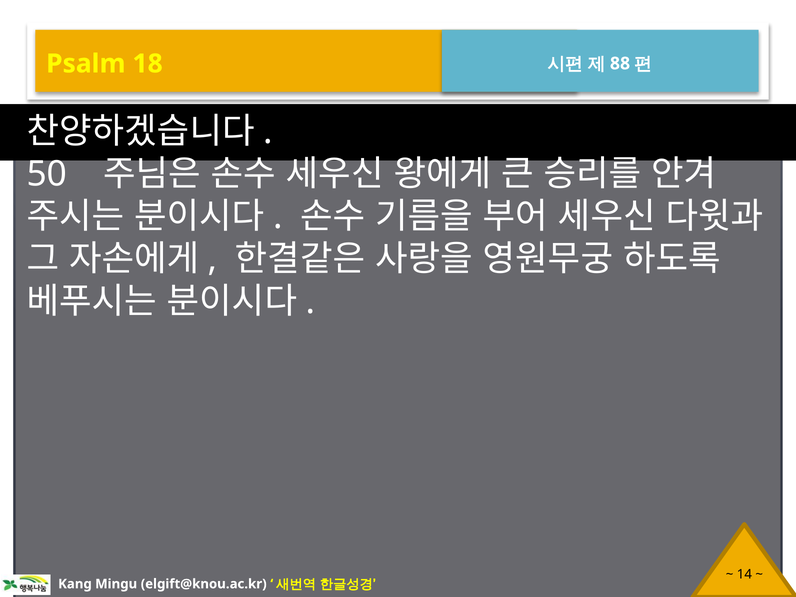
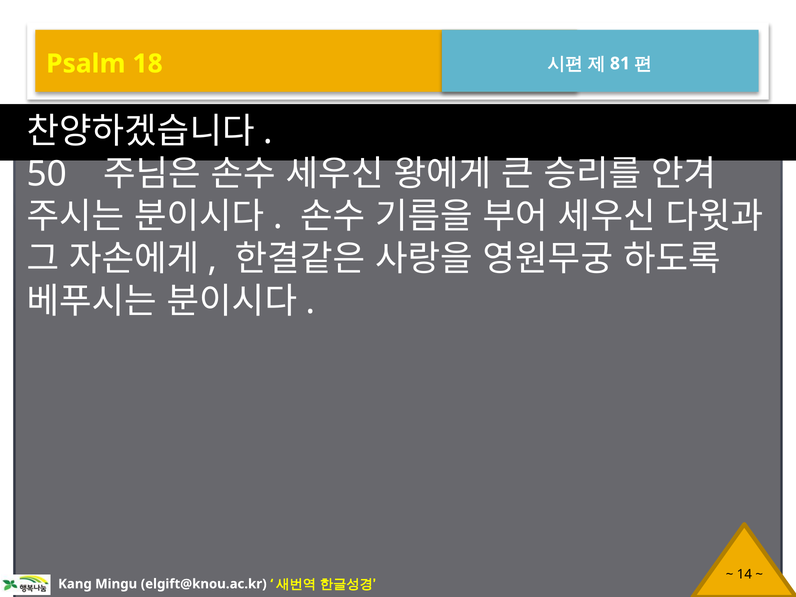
88: 88 -> 81
